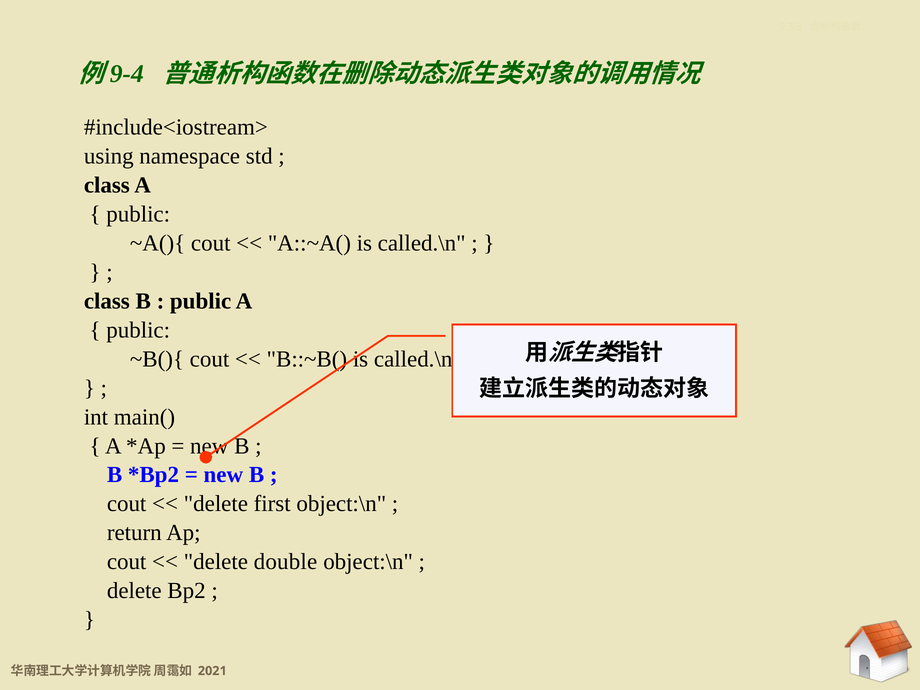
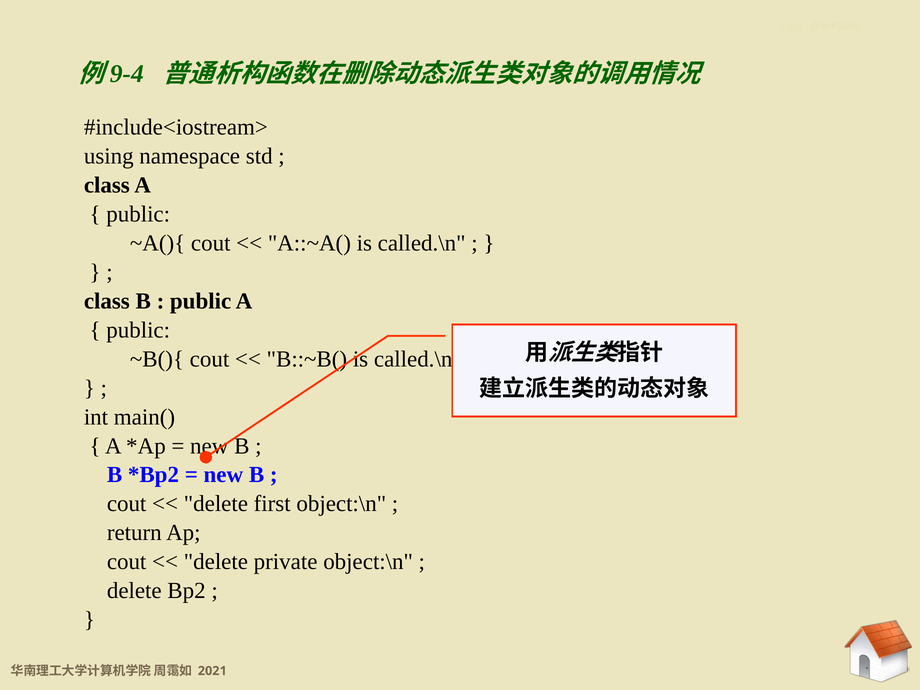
double: double -> private
